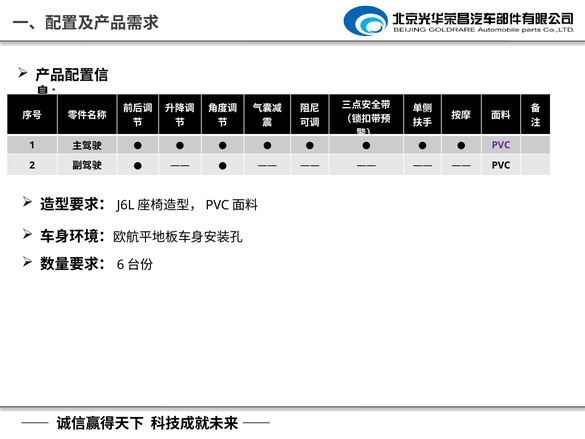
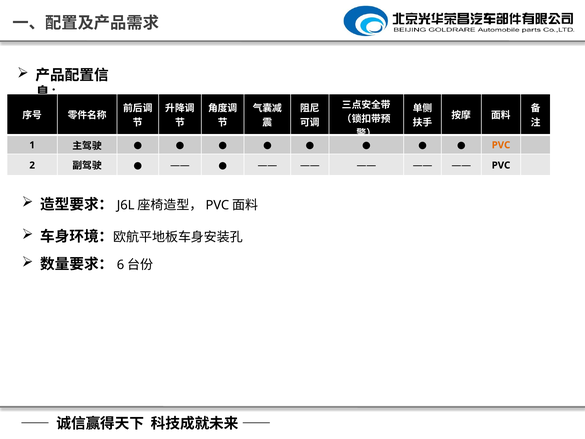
PVC at (501, 145) colour: purple -> orange
